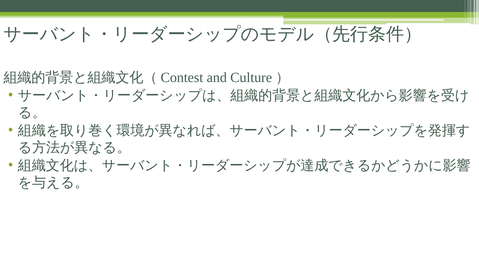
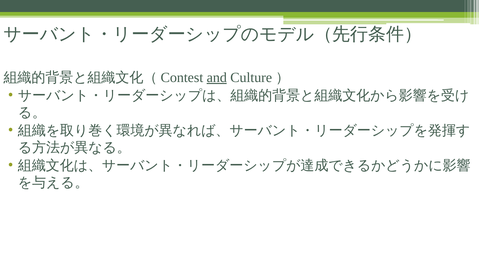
and underline: none -> present
